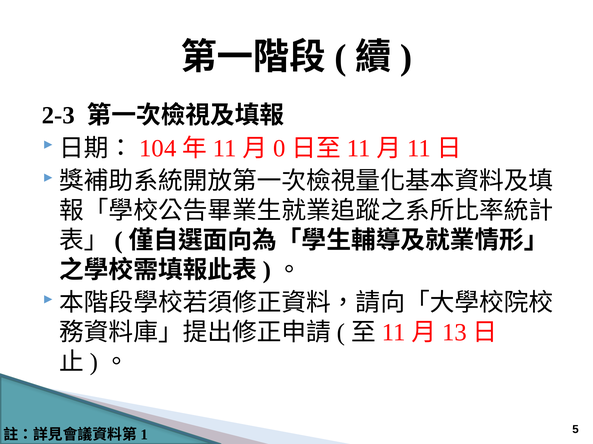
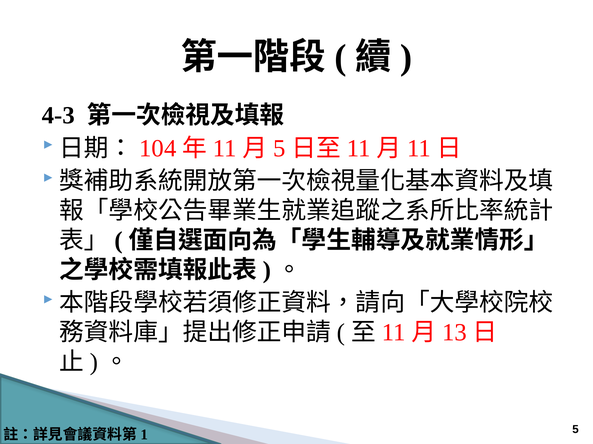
2-3: 2-3 -> 4-3
0 at (279, 149): 0 -> 5
